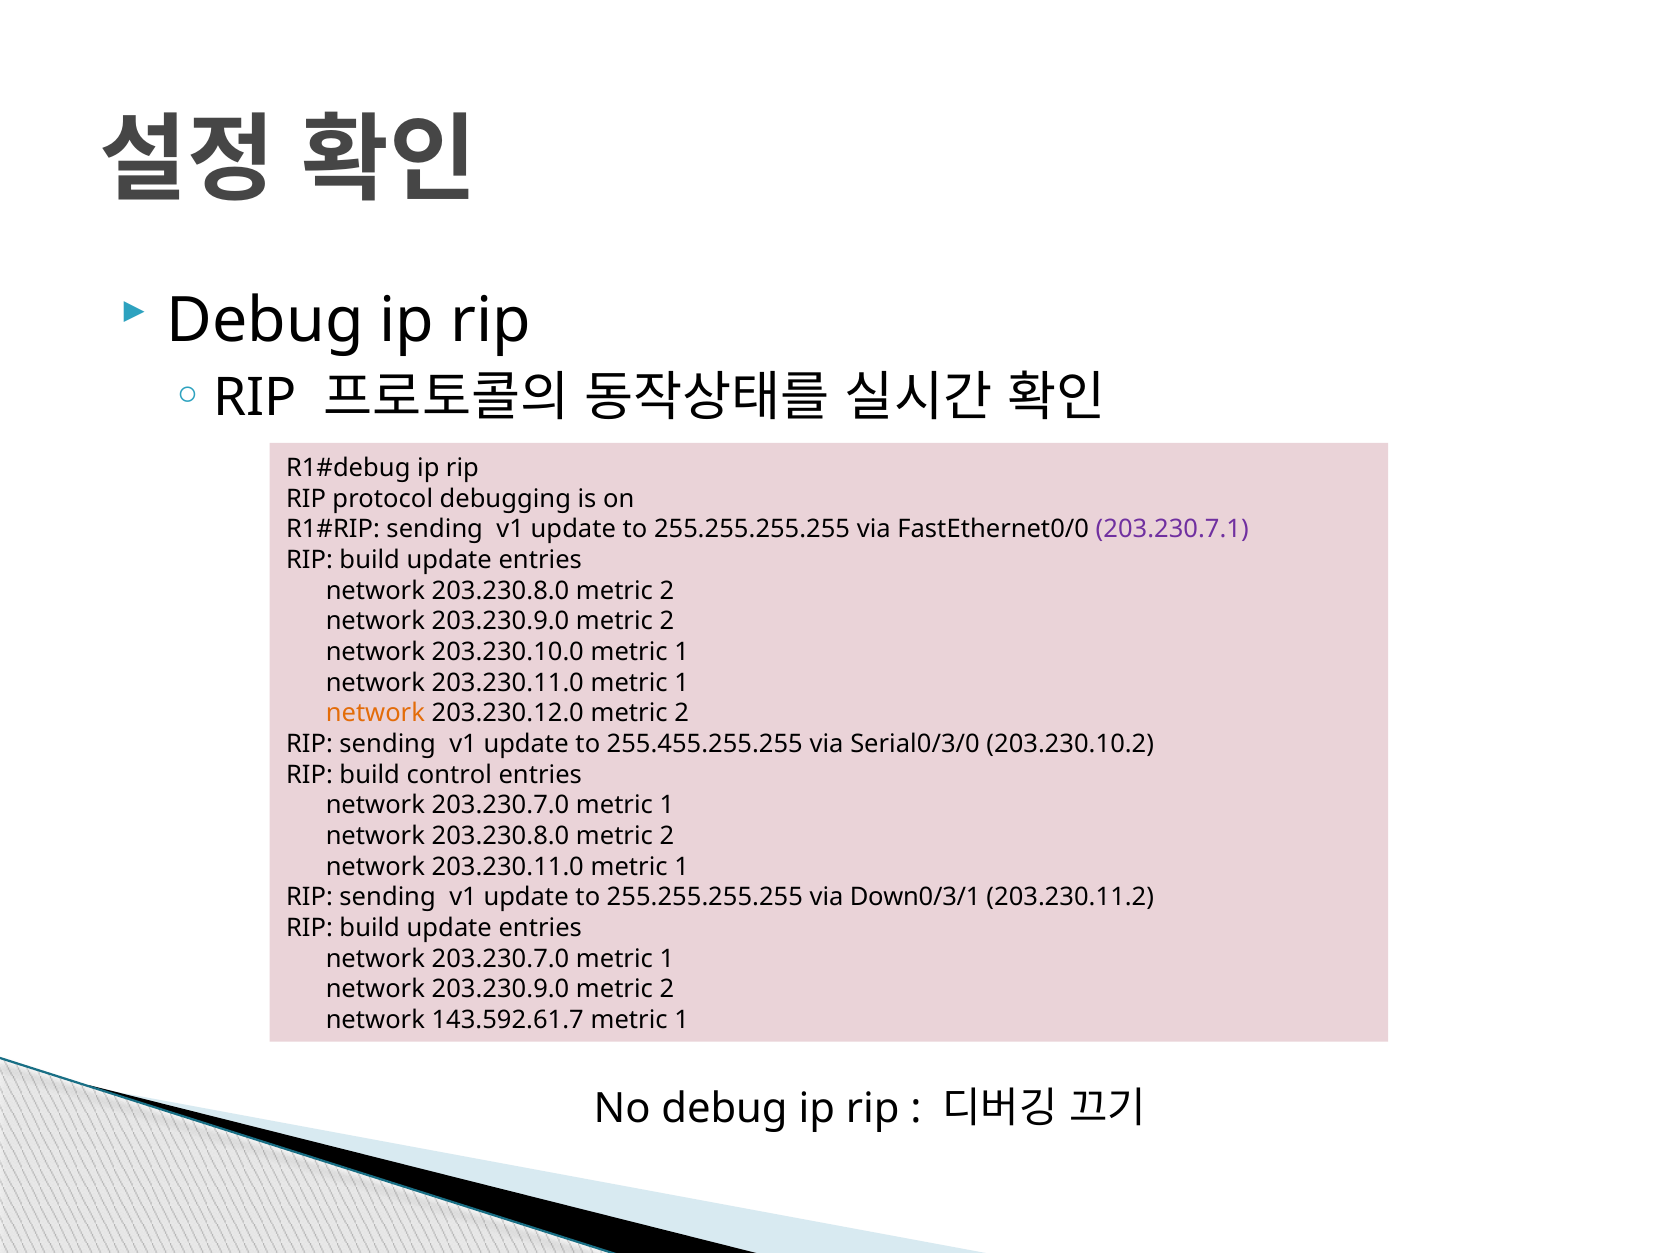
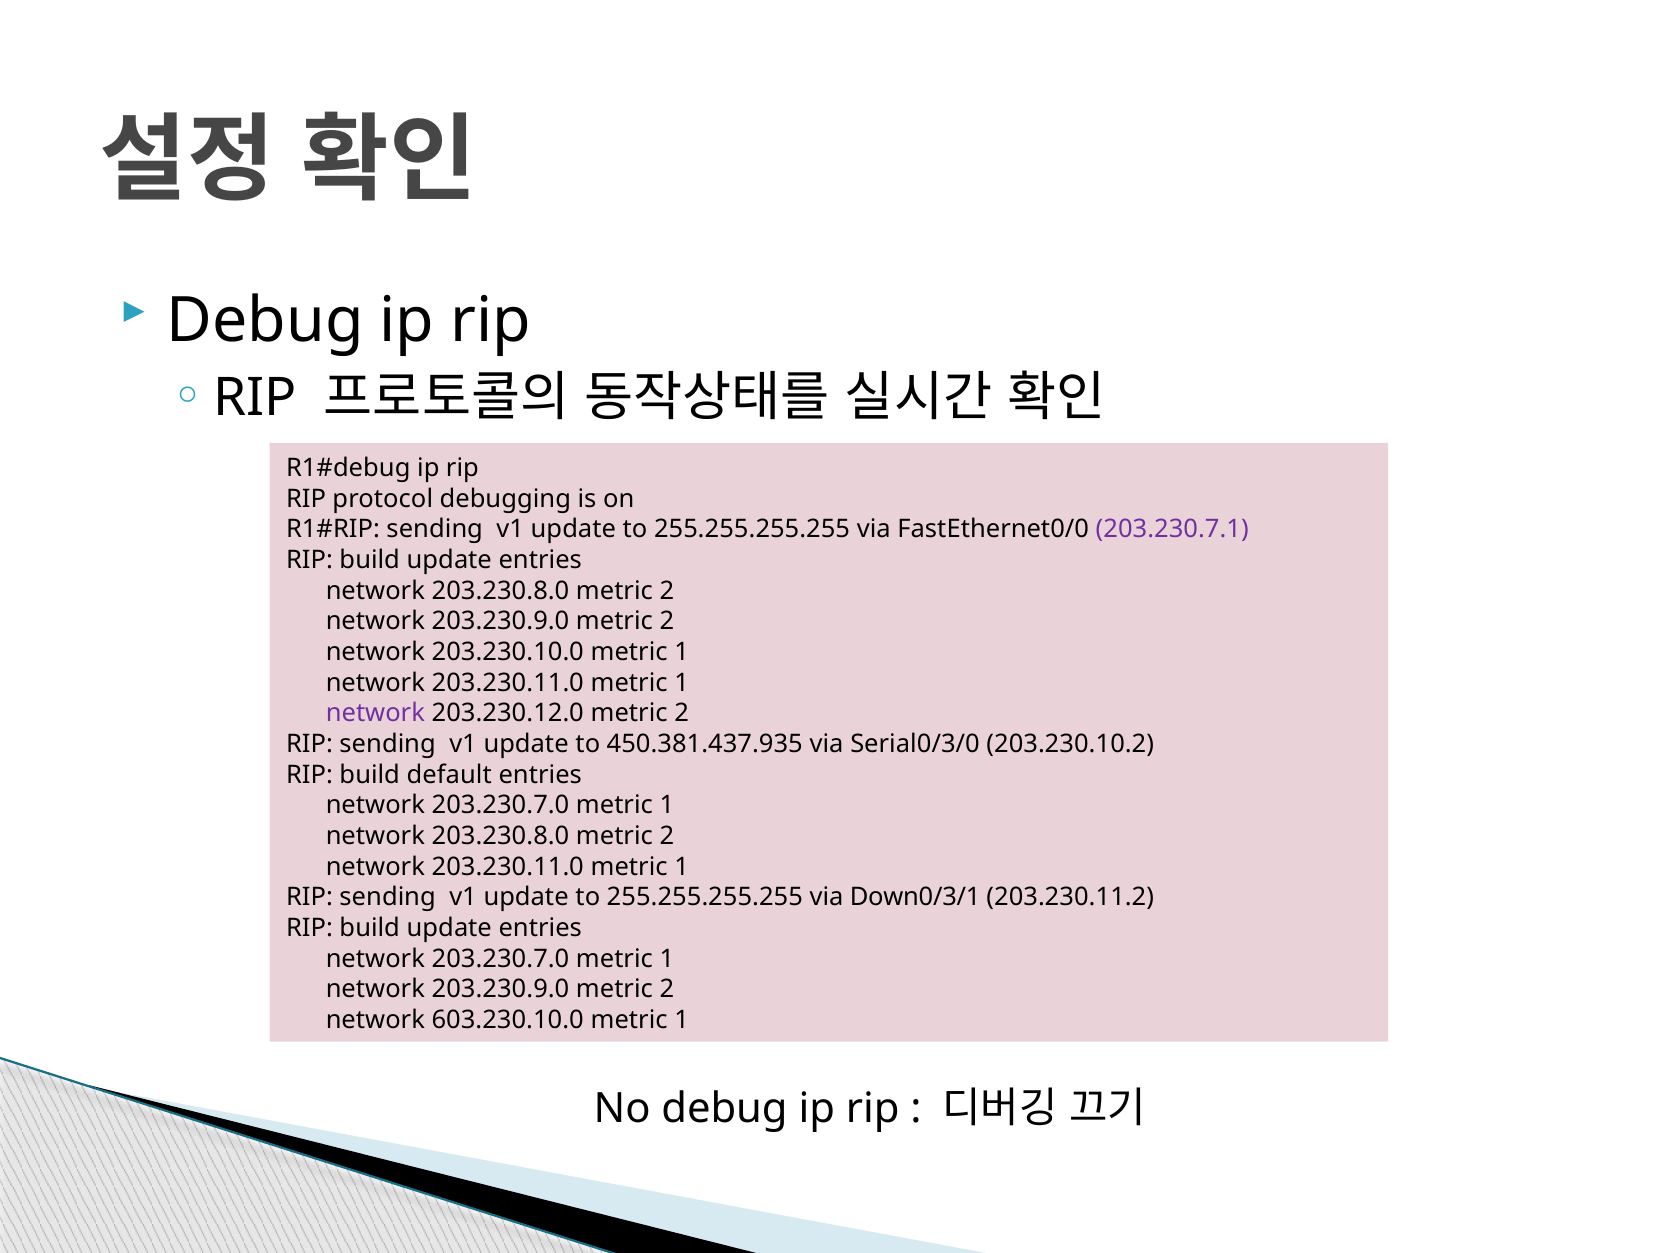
network at (375, 714) colour: orange -> purple
255.455.255.255: 255.455.255.255 -> 450.381.437.935
control: control -> default
143.592.61.7: 143.592.61.7 -> 603.230.10.0
